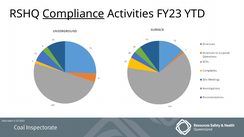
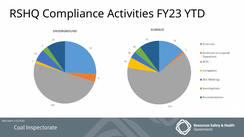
Compliance underline: present -> none
